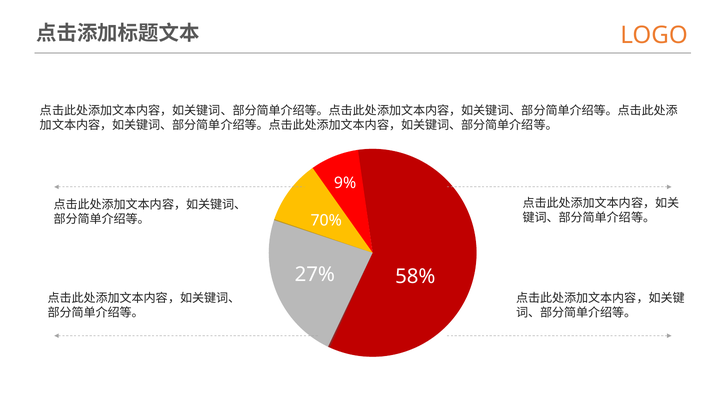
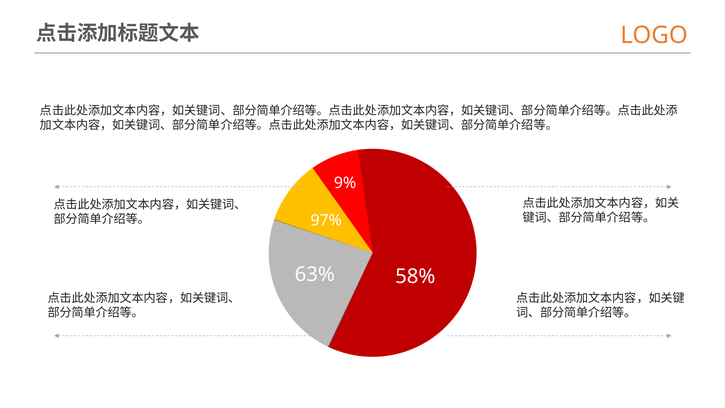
70%: 70% -> 97%
27%: 27% -> 63%
